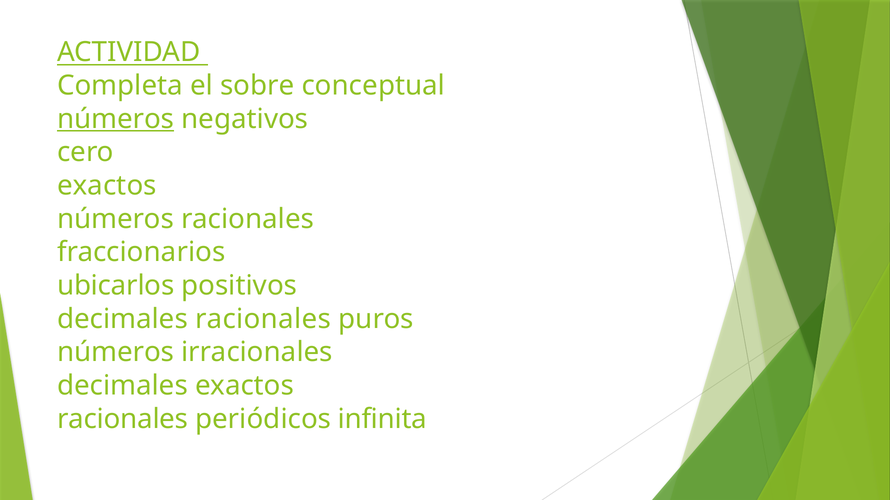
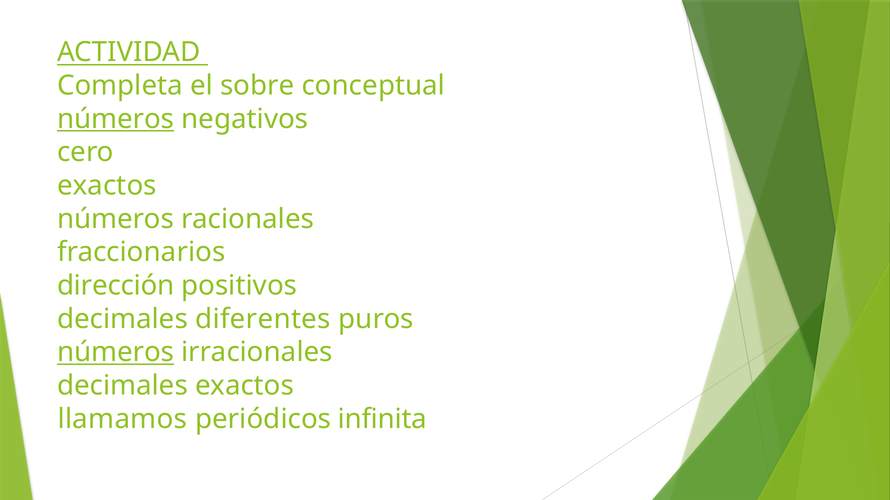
ubicarlos: ubicarlos -> dirección
decimales racionales: racionales -> diferentes
números at (116, 353) underline: none -> present
racionales at (123, 419): racionales -> llamamos
